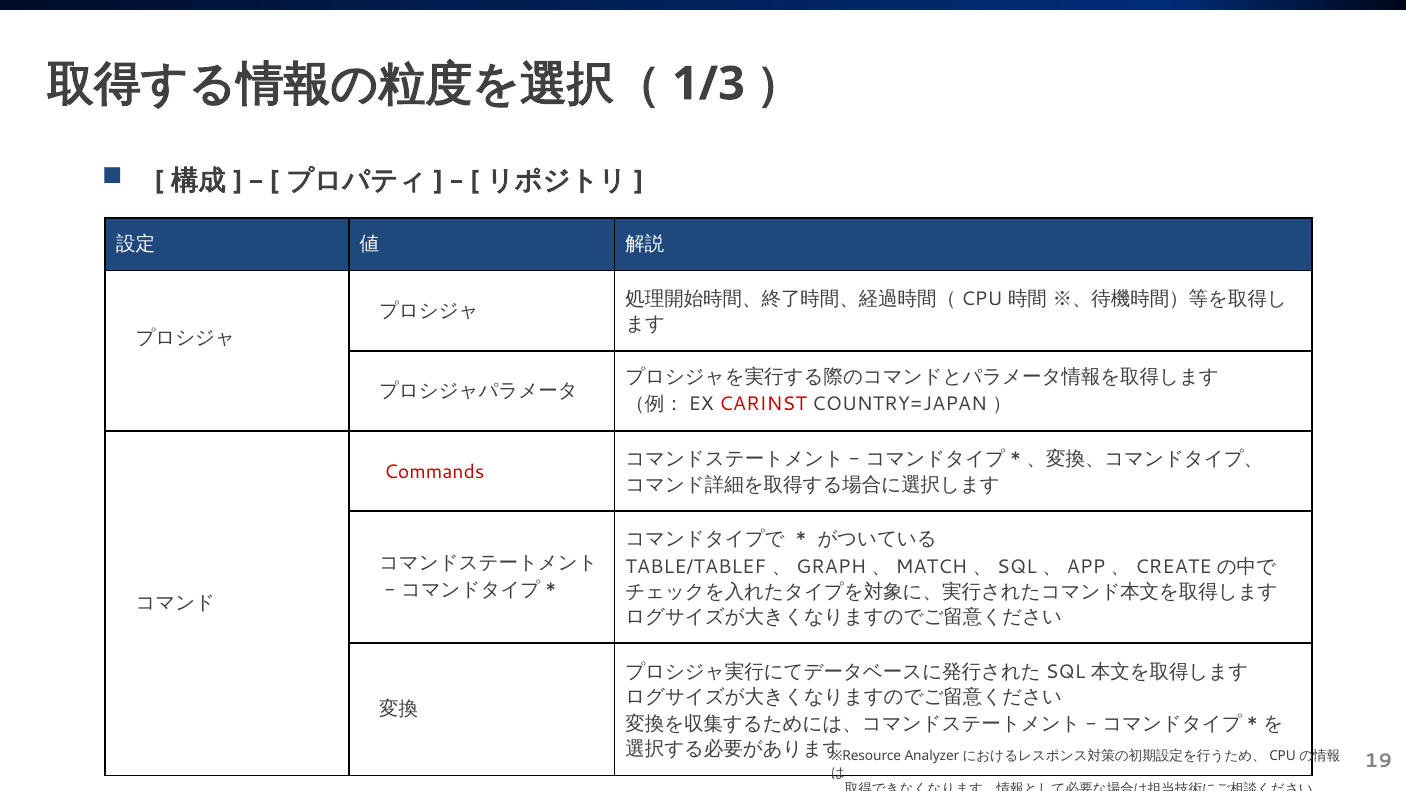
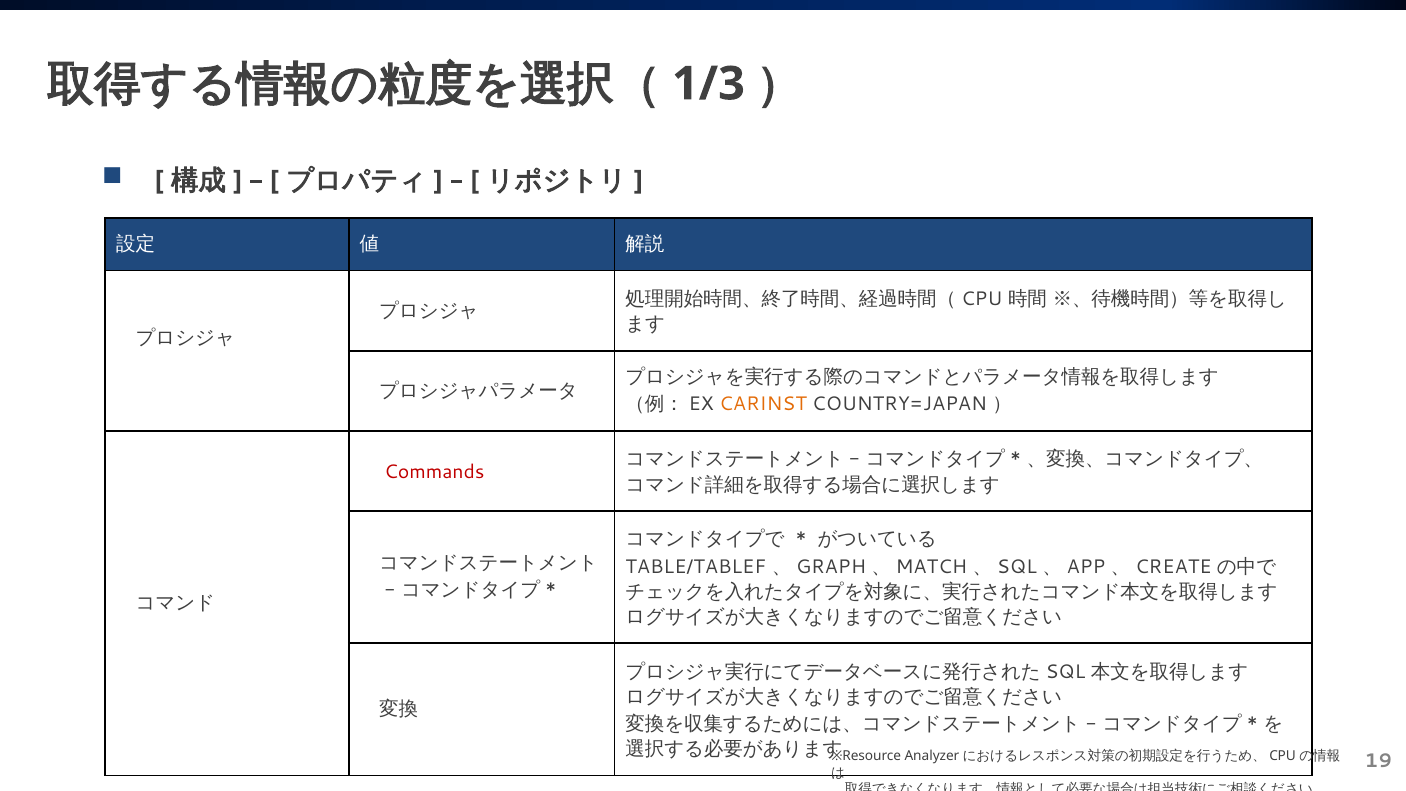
CARINST colour: red -> orange
